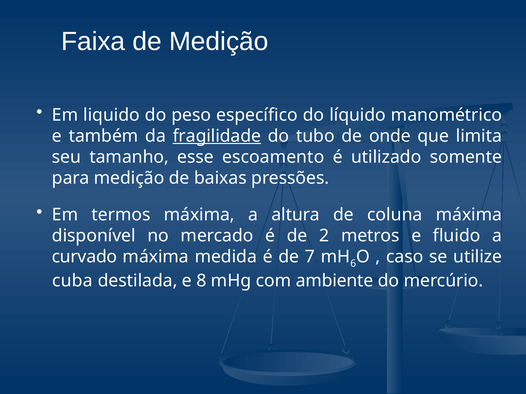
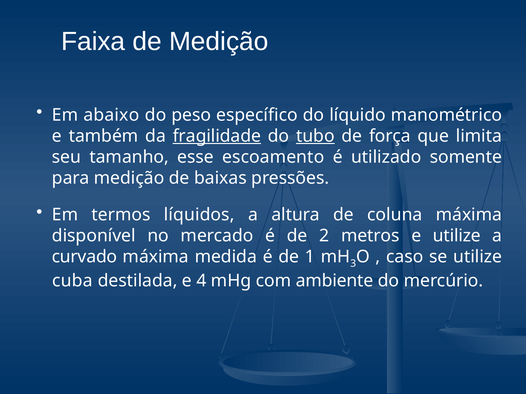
liquido: liquido -> abaixo
tubo underline: none -> present
onde: onde -> força
termos máxima: máxima -> líquidos
e fluido: fluido -> utilize
7: 7 -> 1
6: 6 -> 3
8: 8 -> 4
